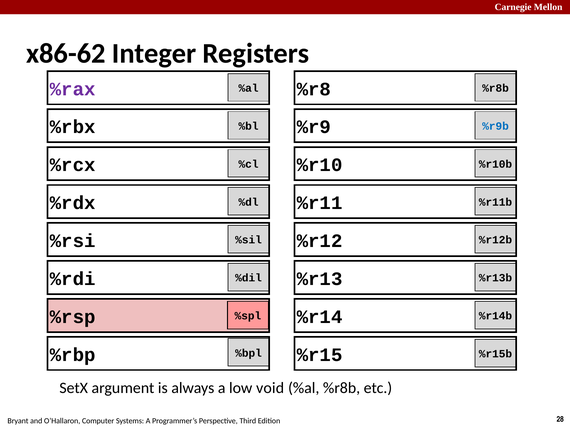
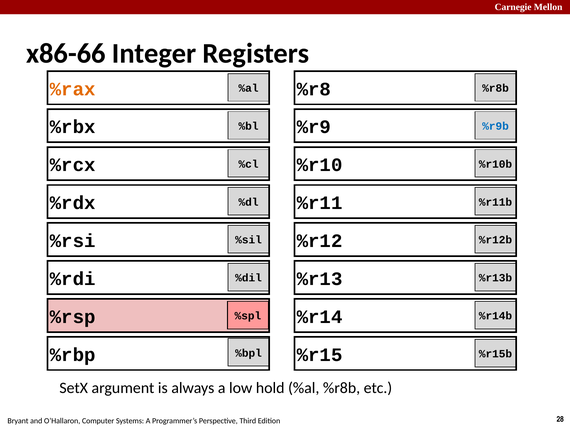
x86-62: x86-62 -> x86-66
%rax colour: purple -> orange
void: void -> hold
